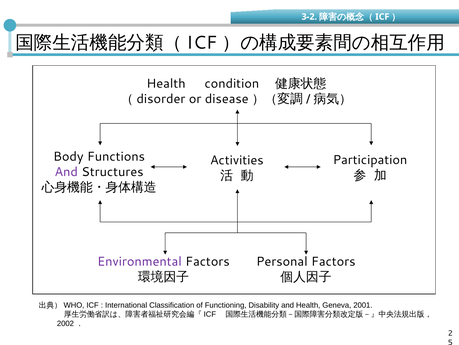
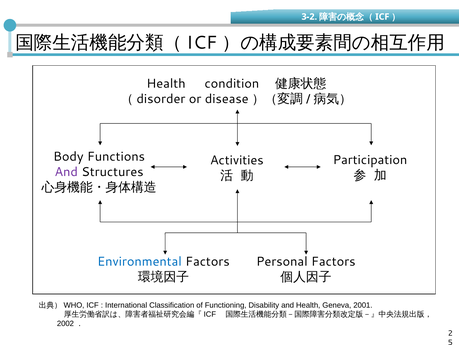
Environmental colour: purple -> blue
